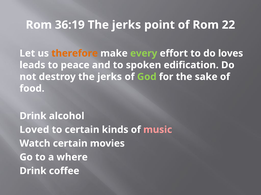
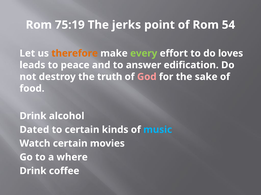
36:19: 36:19 -> 75:19
22: 22 -> 54
spoken: spoken -> answer
destroy the jerks: jerks -> truth
God colour: light green -> pink
Loved: Loved -> Dated
music colour: pink -> light blue
